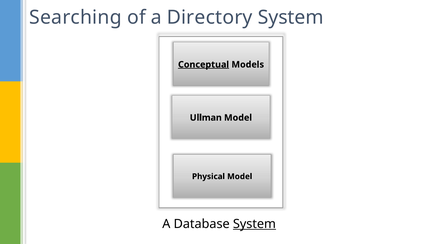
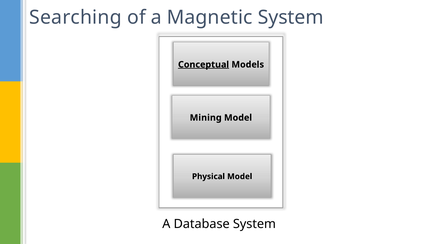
Directory: Directory -> Magnetic
Ullman: Ullman -> Mining
System at (254, 224) underline: present -> none
